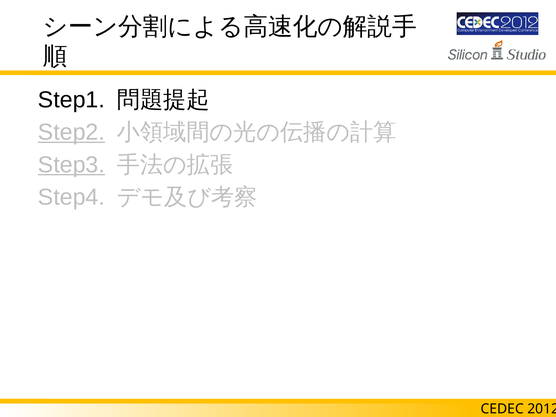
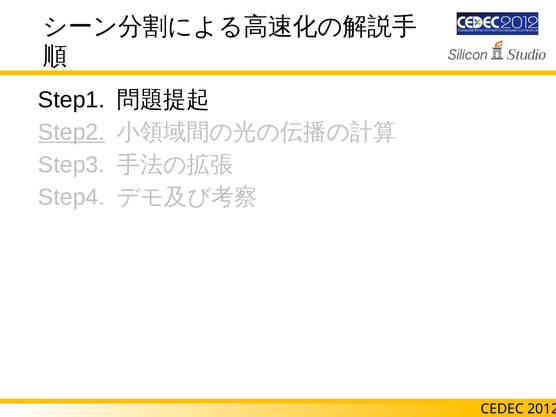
Step3 underline: present -> none
